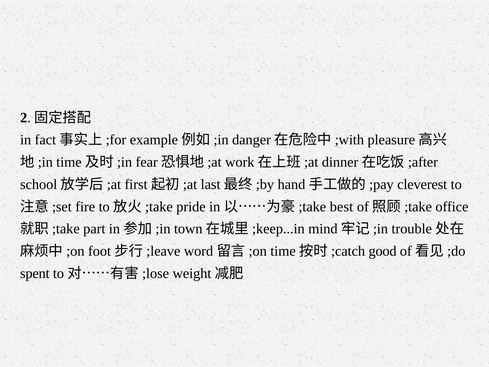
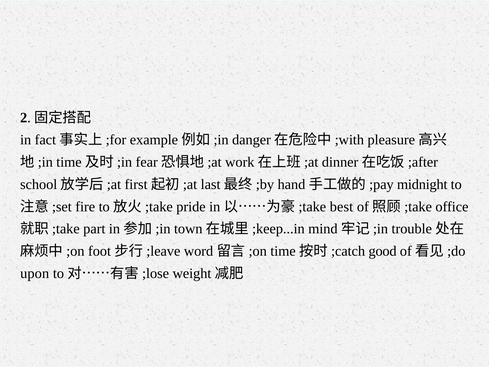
cleverest: cleverest -> midnight
spent: spent -> upon
